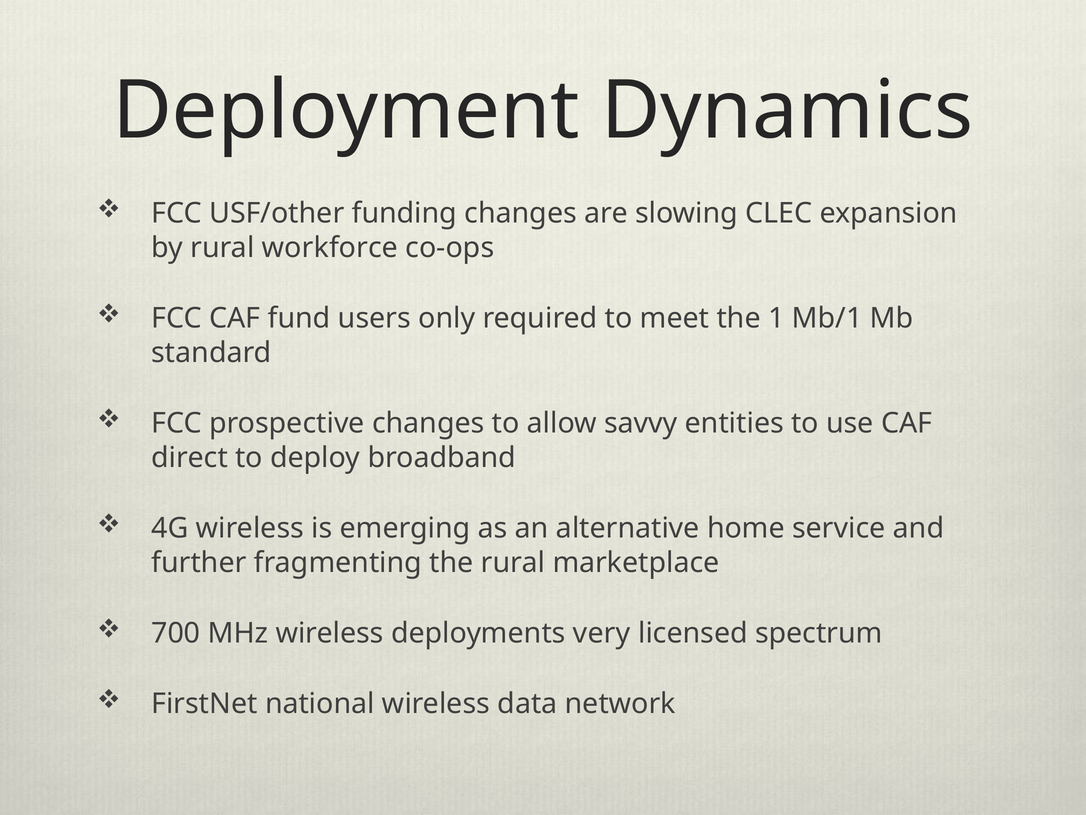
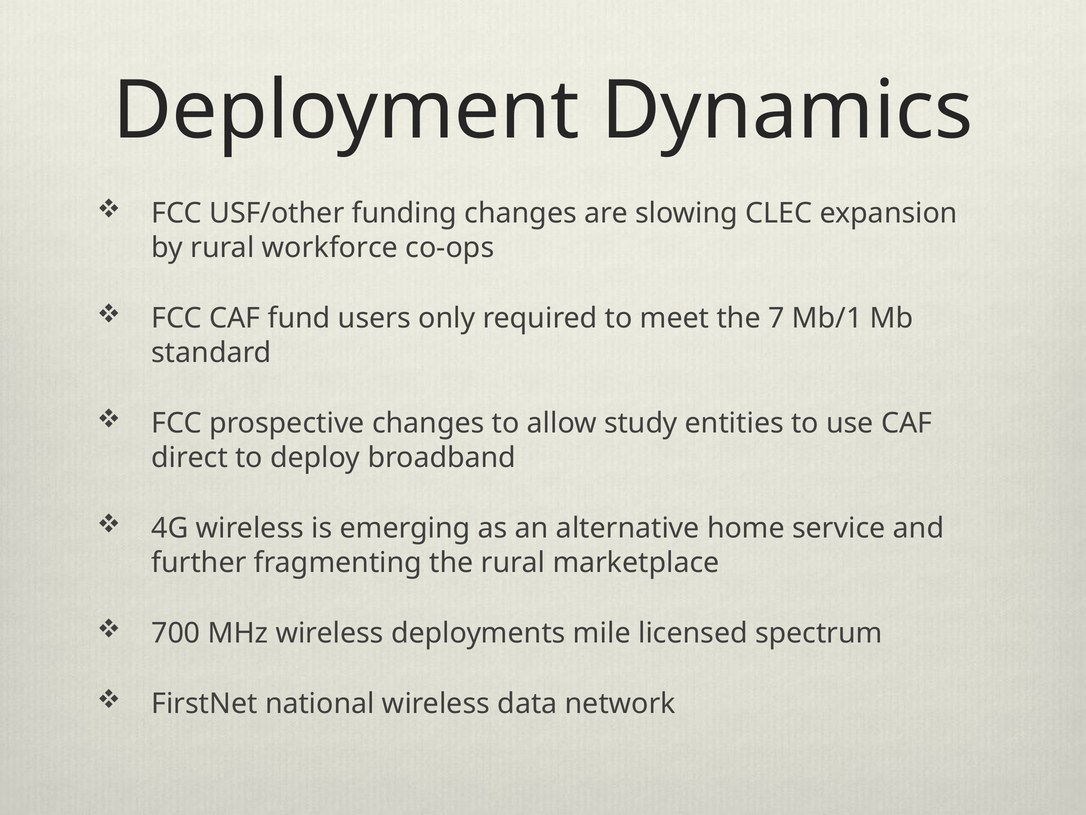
1: 1 -> 7
savvy: savvy -> study
very: very -> mile
